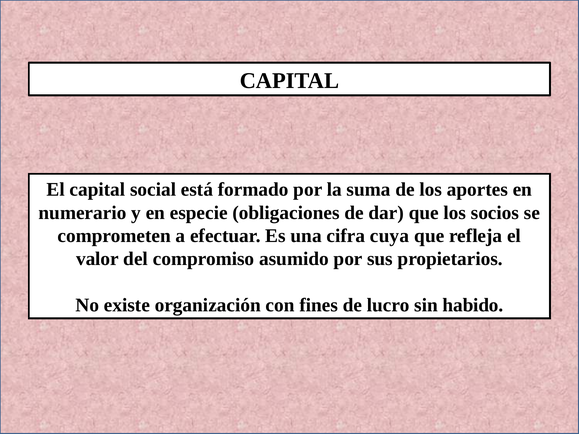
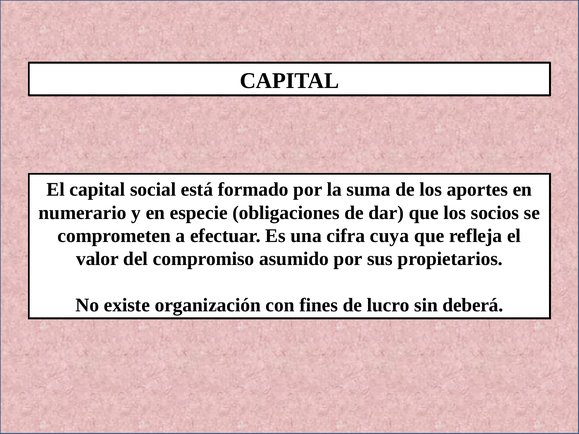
habido: habido -> deberá
